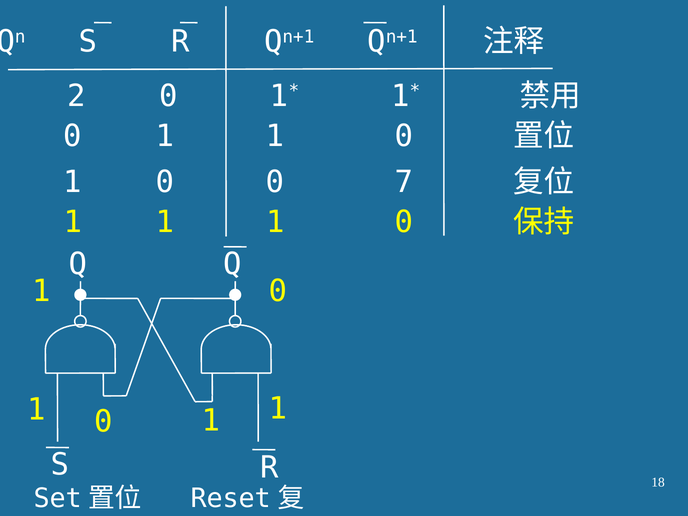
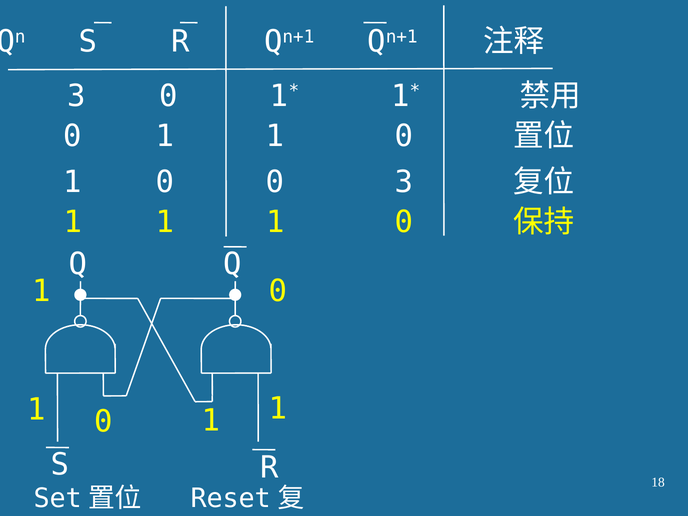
2 at (76, 96): 2 -> 3
0 7: 7 -> 3
